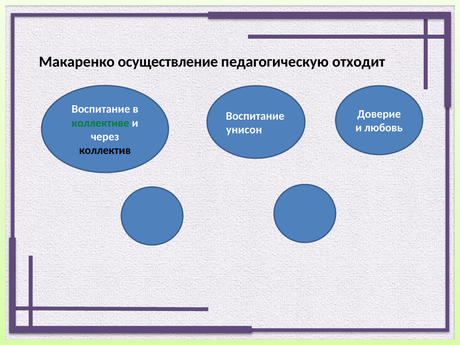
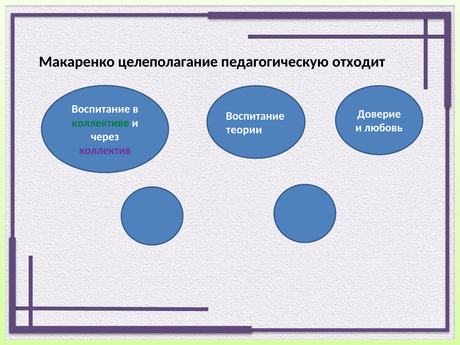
осуществление: осуществление -> целеполагание
унисон: унисон -> теории
коллектив colour: black -> purple
